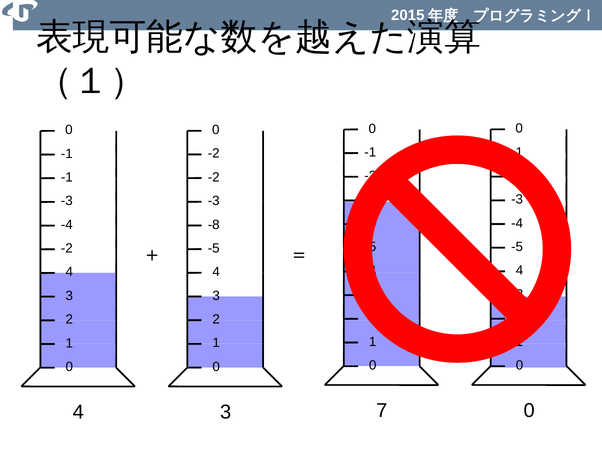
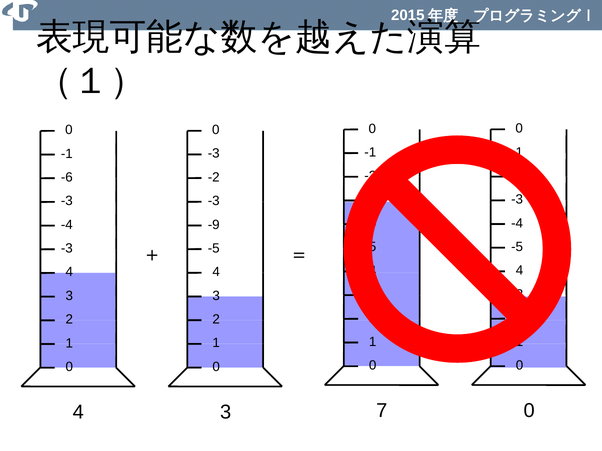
-2 at (214, 154): -2 -> -3
-1 at (67, 178): -1 -> -6
-8: -8 -> -9
-2 at (67, 249): -2 -> -3
